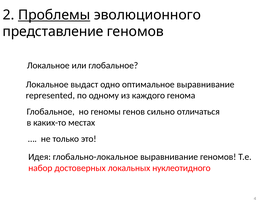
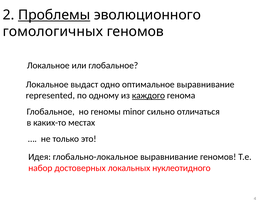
представление: представление -> гомологичных
каждого underline: none -> present
генов: генов -> minor
